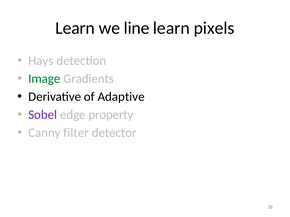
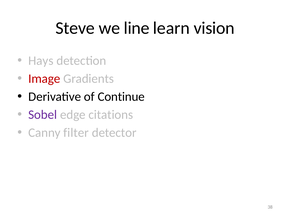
Learn at (75, 28): Learn -> Steve
pixels: pixels -> vision
Image colour: green -> red
Adaptive: Adaptive -> Continue
property: property -> citations
